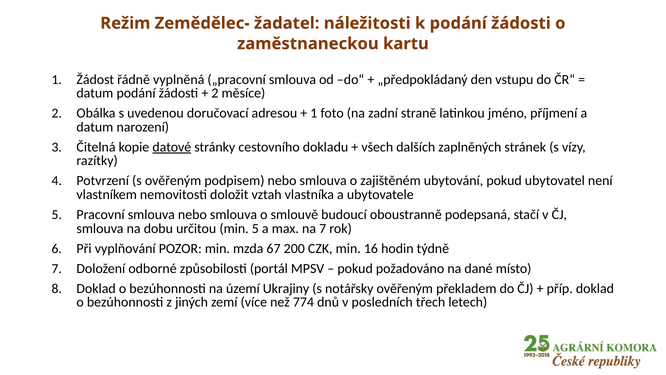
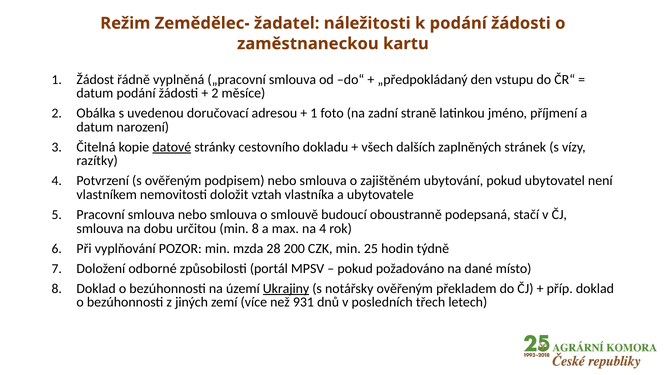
min 5: 5 -> 8
na 7: 7 -> 4
67: 67 -> 28
16: 16 -> 25
Ukrajiny underline: none -> present
774: 774 -> 931
